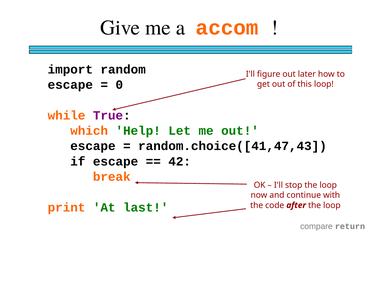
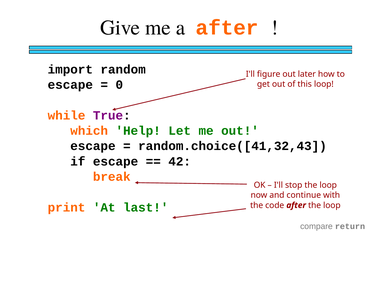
a accom: accom -> after
random.choice([41,47,43: random.choice([41,47,43 -> random.choice([41,32,43
